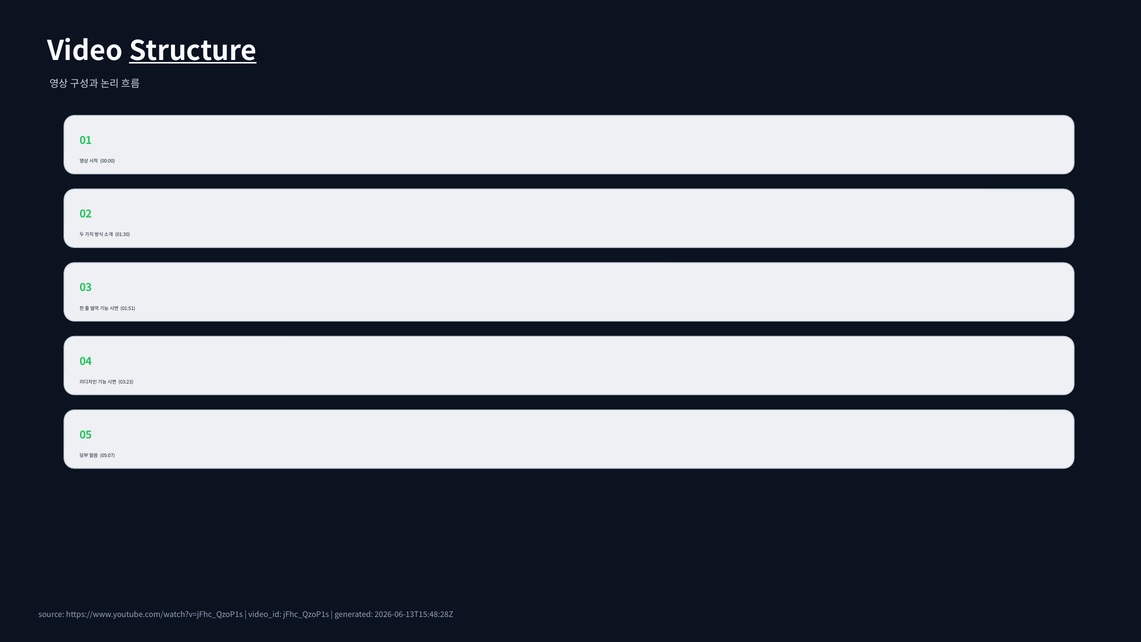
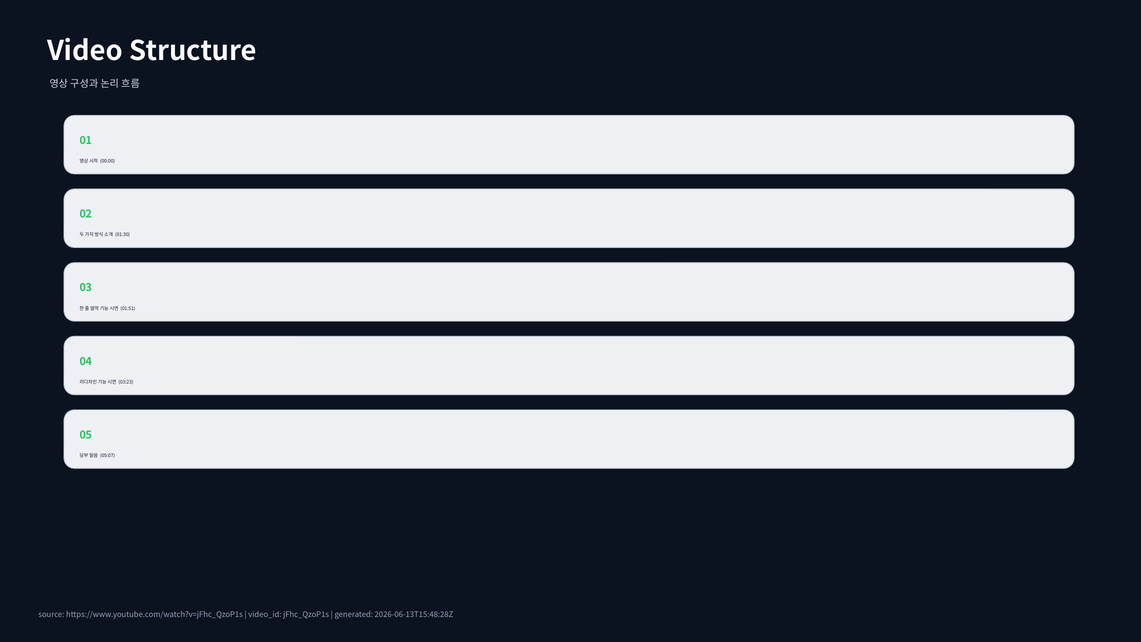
Structure underline: present -> none
